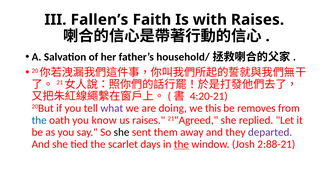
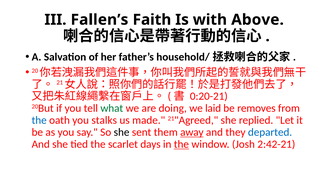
with Raises: Raises -> Above
4:20-21: 4:20-21 -> 0:20-21
what colour: purple -> green
this: this -> laid
know: know -> stalks
us raises: raises -> made
away underline: none -> present
departed colour: purple -> blue
2:88-21: 2:88-21 -> 2:42-21
